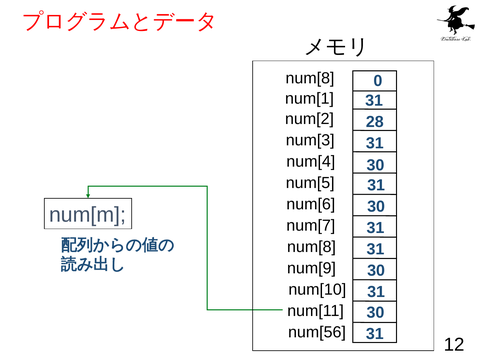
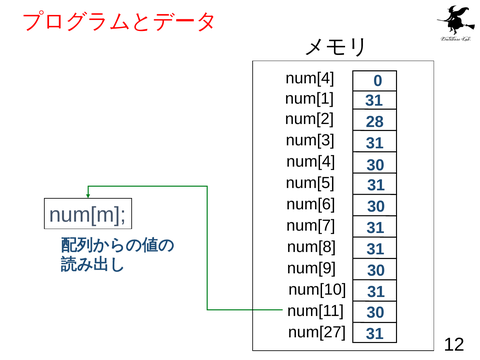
num[8 at (310, 78): num[8 -> num[4
num[56: num[56 -> num[27
